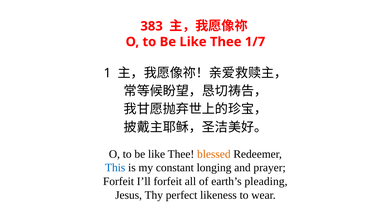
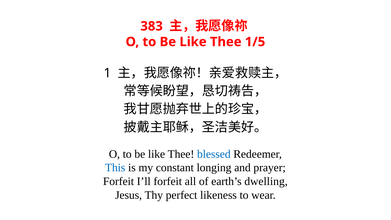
1/7: 1/7 -> 1/5
blessed colour: orange -> blue
pleading: pleading -> dwelling
